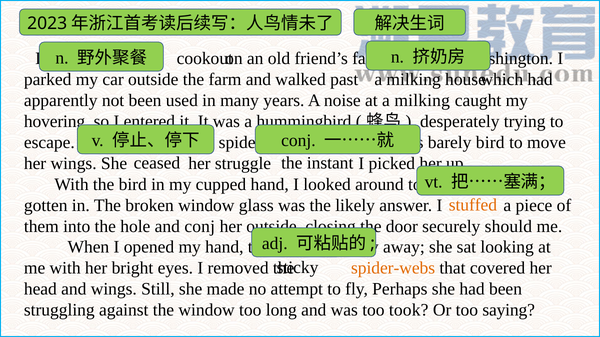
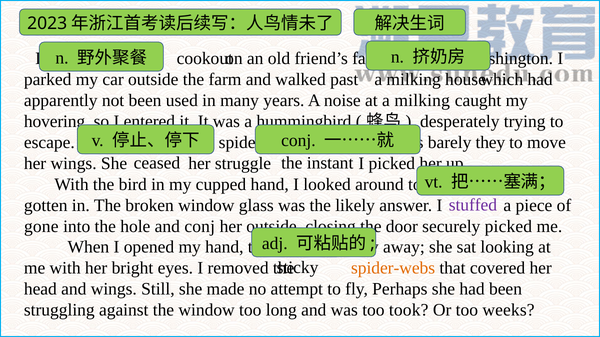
barely bird: bird -> they
stuffed colour: orange -> purple
them: them -> gone
securely should: should -> picked
saying: saying -> weeks
